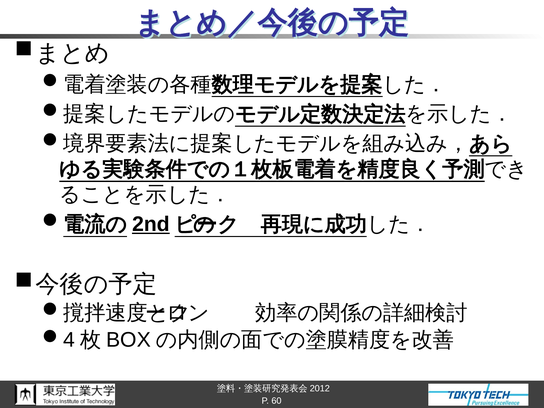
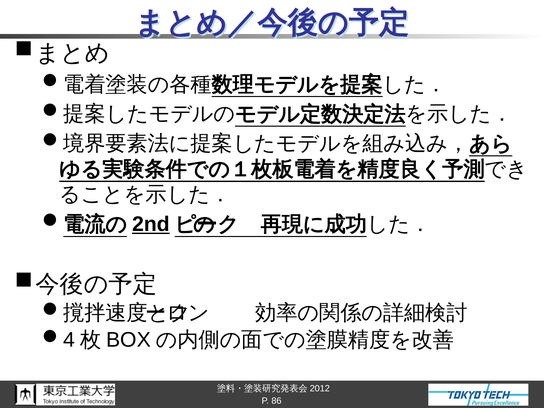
60: 60 -> 86
